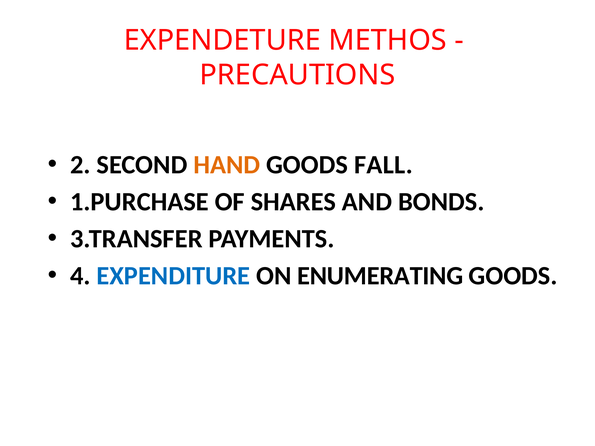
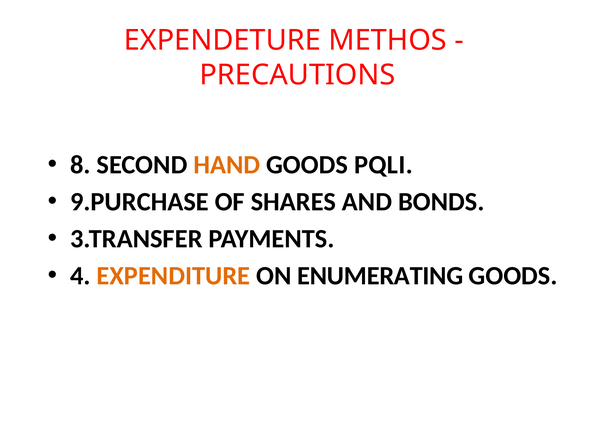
2: 2 -> 8
FALL: FALL -> PQLI
1.PURCHASE: 1.PURCHASE -> 9.PURCHASE
EXPENDITURE colour: blue -> orange
